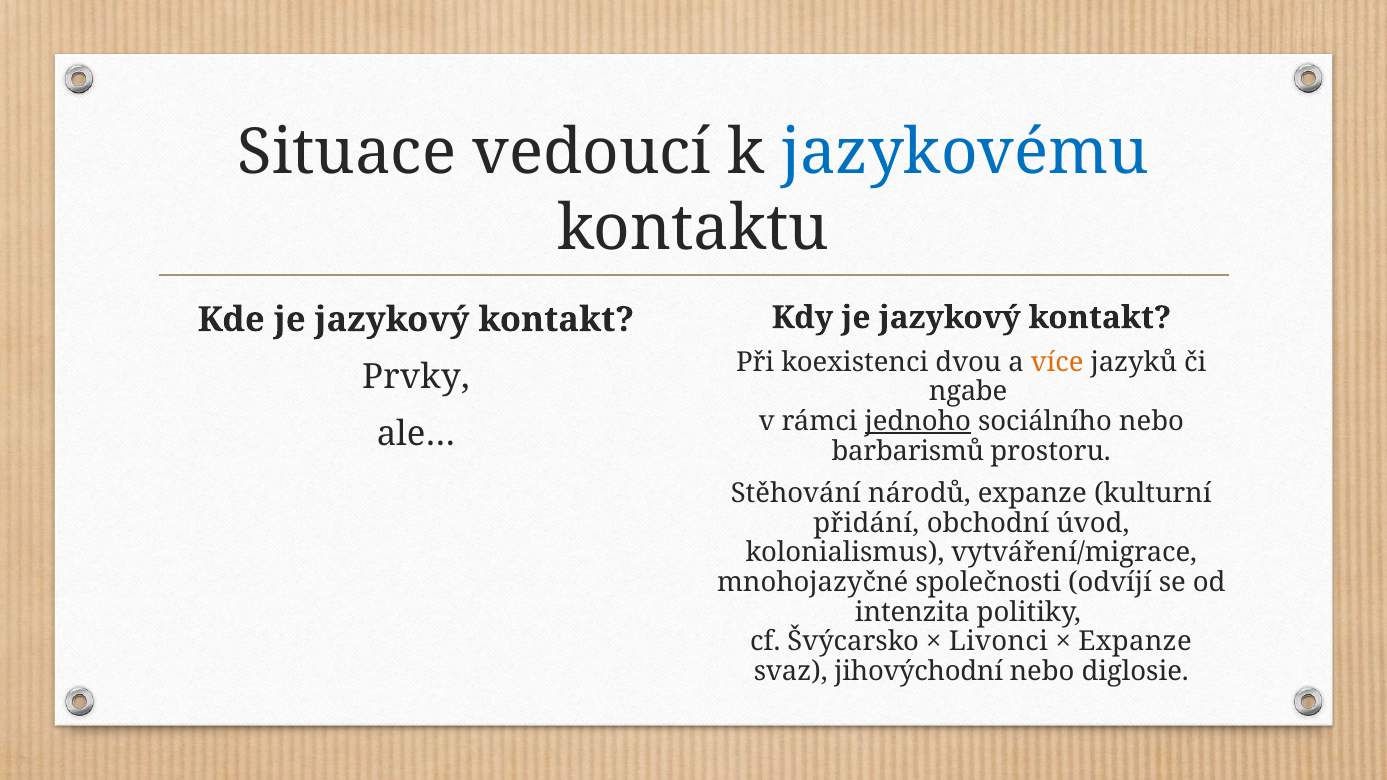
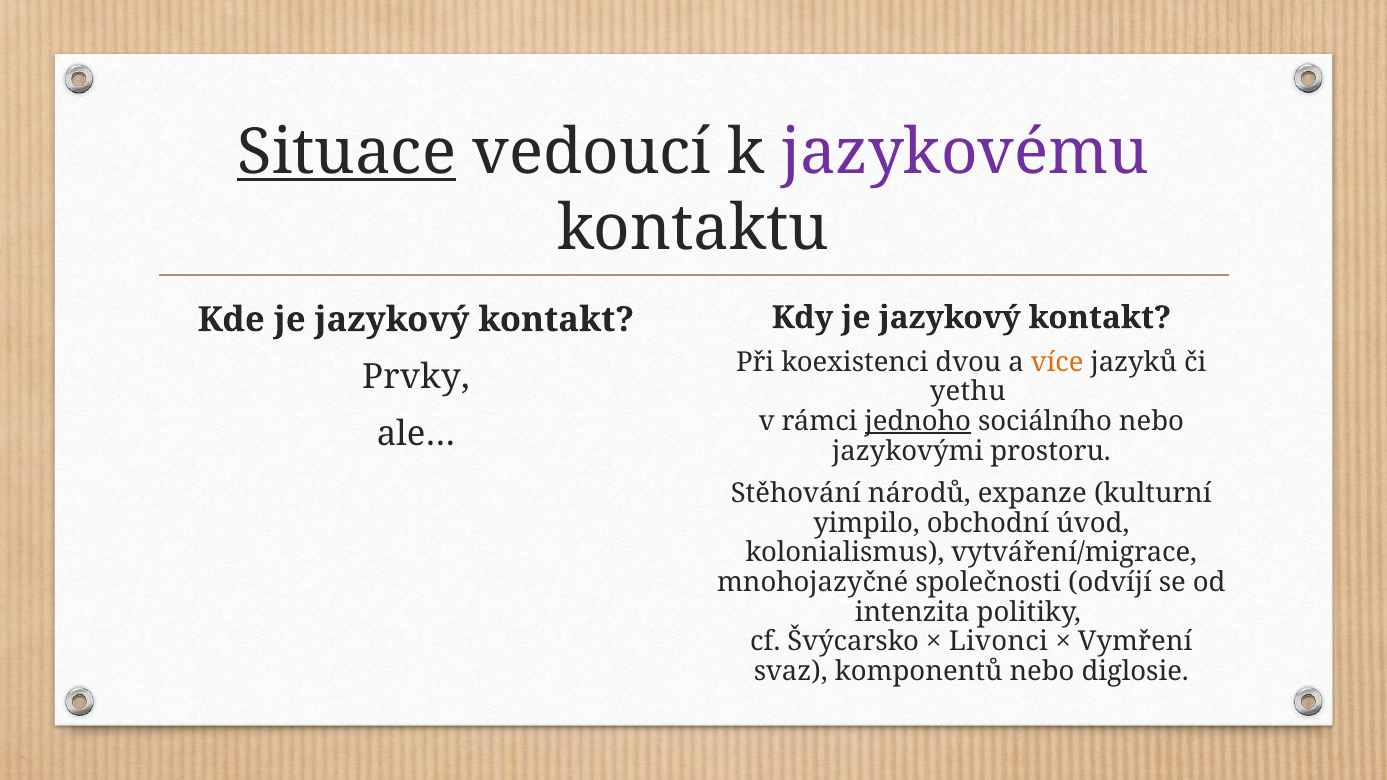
Situace underline: none -> present
jazykovému colour: blue -> purple
ngabe: ngabe -> yethu
barbarismů: barbarismů -> jazykovými
přidání: přidání -> yimpilo
Expanze at (1135, 642): Expanze -> Vymření
jihovýchodní: jihovýchodní -> komponentů
